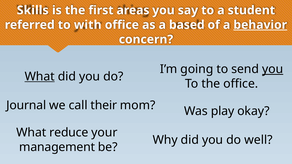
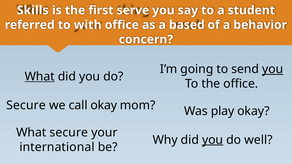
areas: areas -> serve
behavior underline: present -> none
Journal at (26, 105): Journal -> Secure
call their: their -> okay
What reduce: reduce -> secure
you at (213, 140) underline: none -> present
management: management -> international
